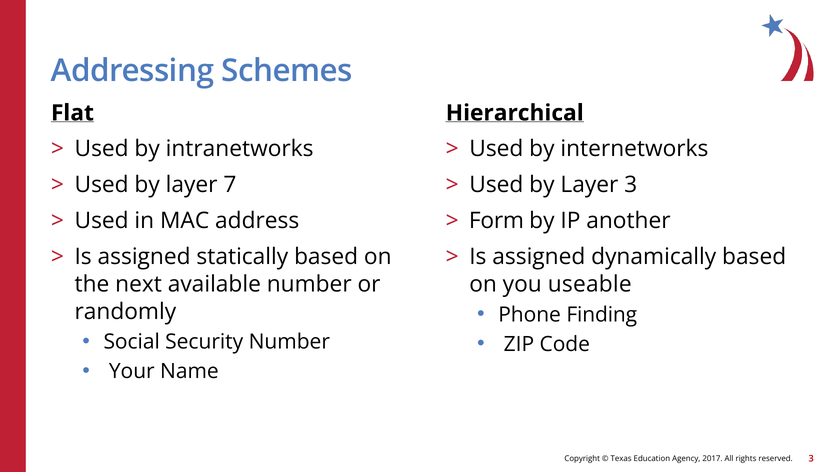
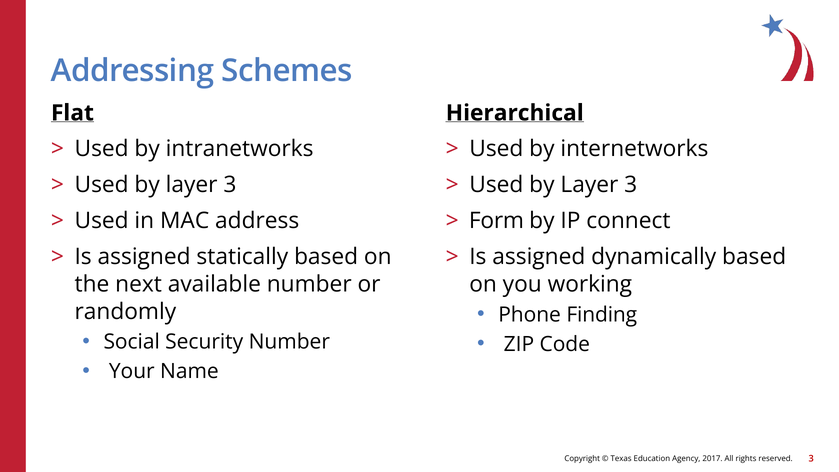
7 at (230, 185): 7 -> 3
another: another -> connect
useable: useable -> working
